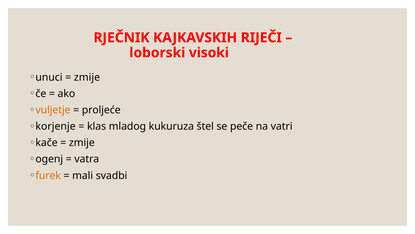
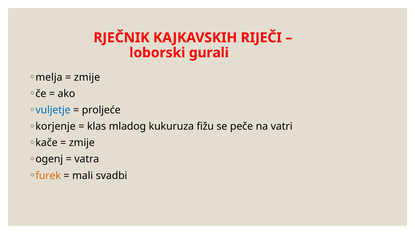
visoki: visoki -> gurali
unuci: unuci -> melja
vuljetje colour: orange -> blue
štel: štel -> fižu
